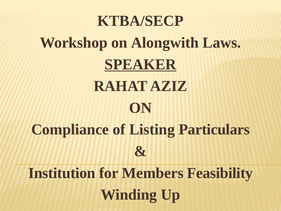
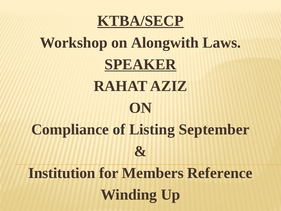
KTBA/SECP underline: none -> present
Particulars: Particulars -> September
Feasibility: Feasibility -> Reference
